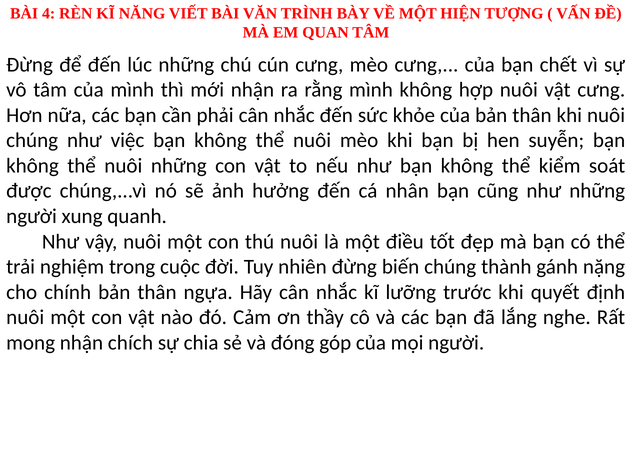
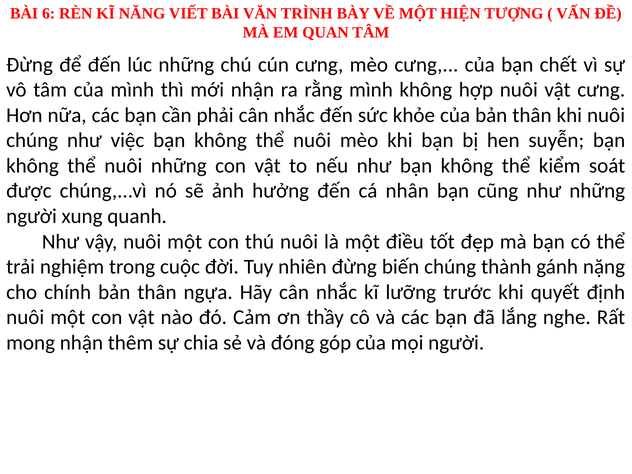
4: 4 -> 6
chích: chích -> thêm
